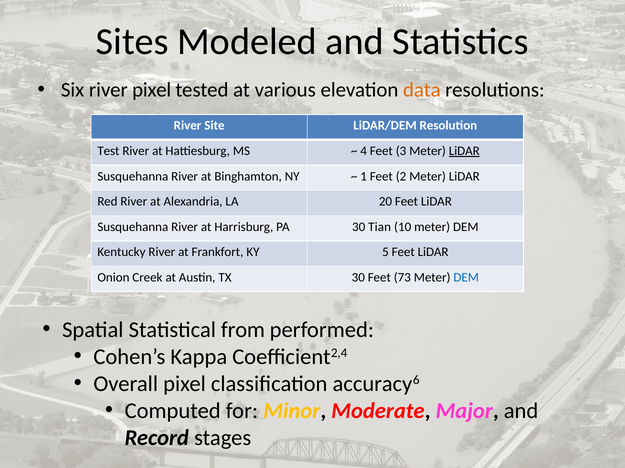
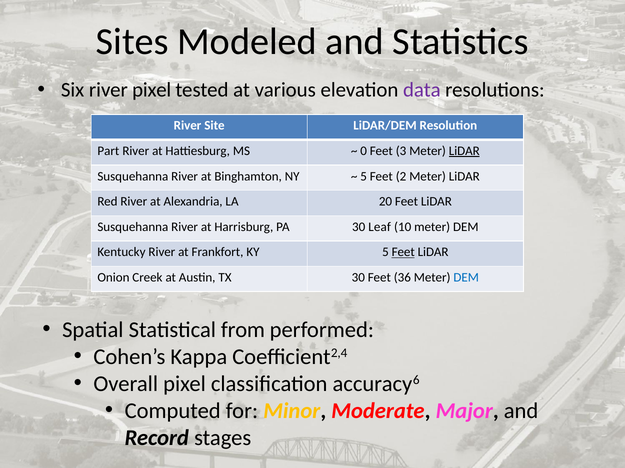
data colour: orange -> purple
Test: Test -> Part
4: 4 -> 0
1 at (364, 177): 1 -> 5
Tian: Tian -> Leaf
Feet at (403, 253) underline: none -> present
73: 73 -> 36
